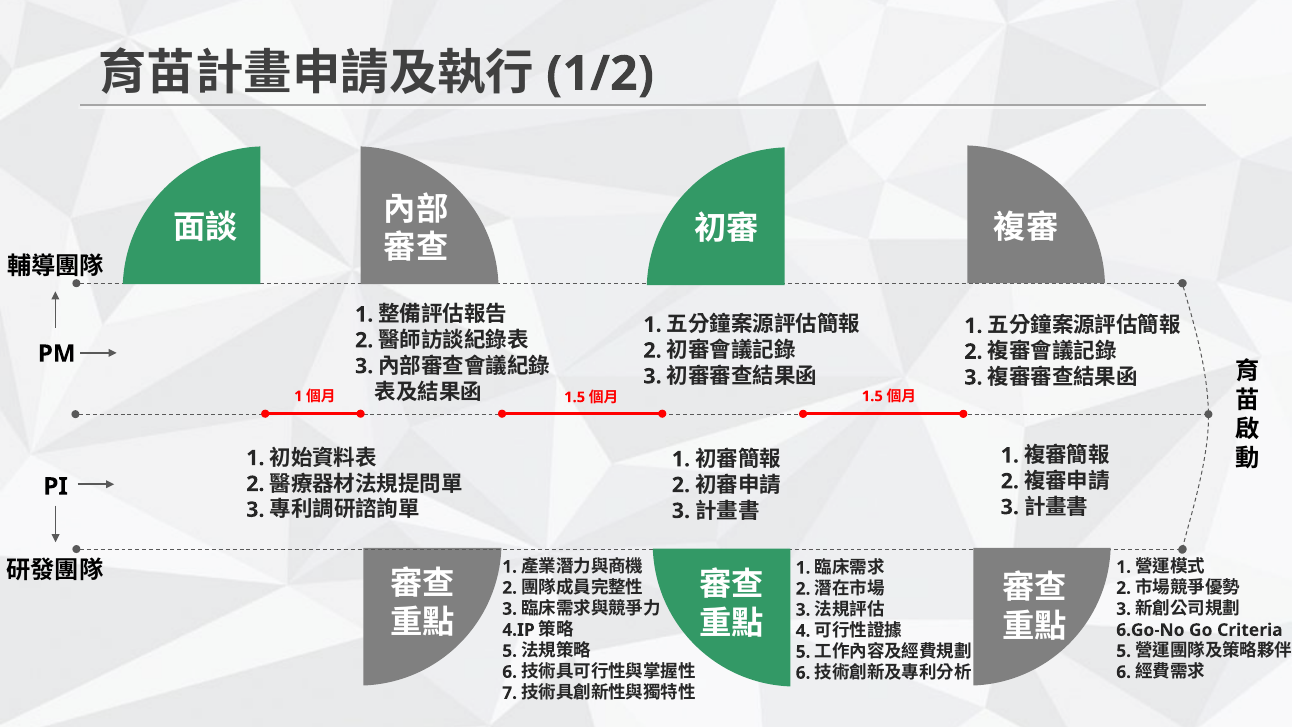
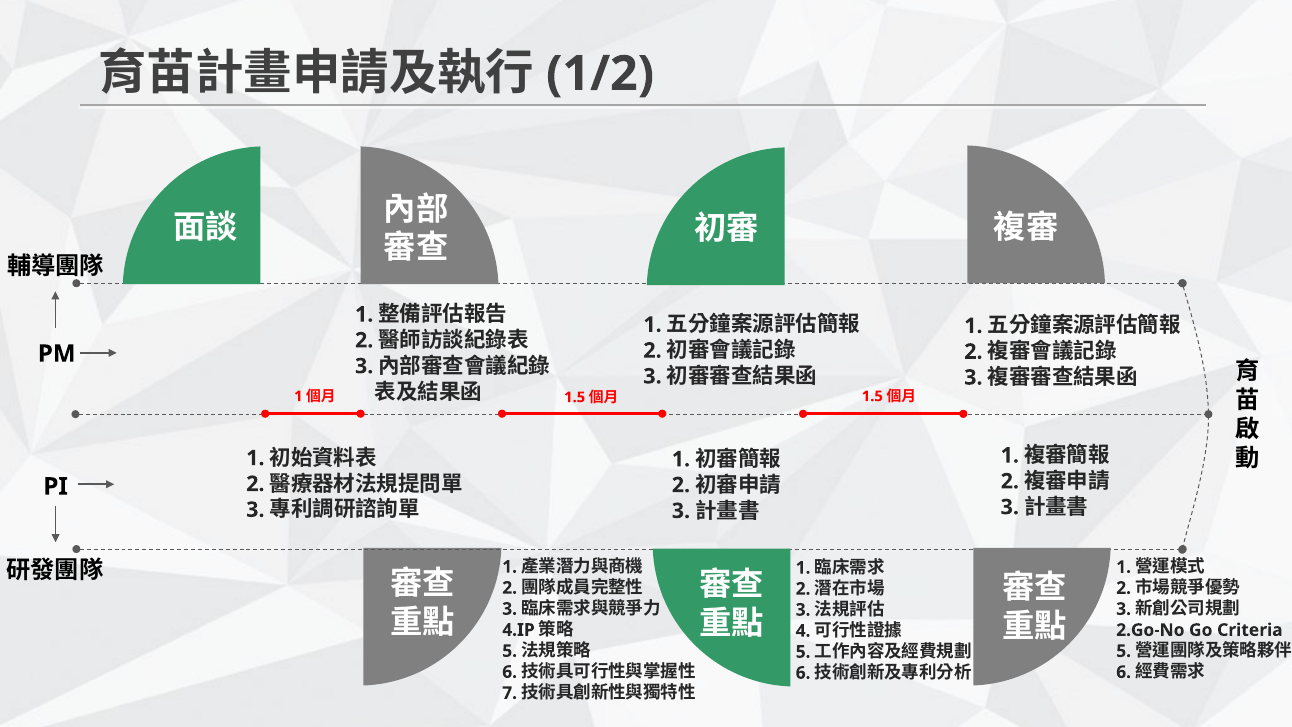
6.Go-No: 6.Go-No -> 2.Go-No
